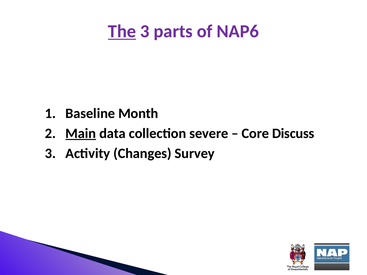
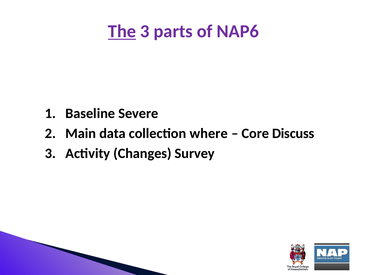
Month: Month -> Severe
Main underline: present -> none
severe: severe -> where
